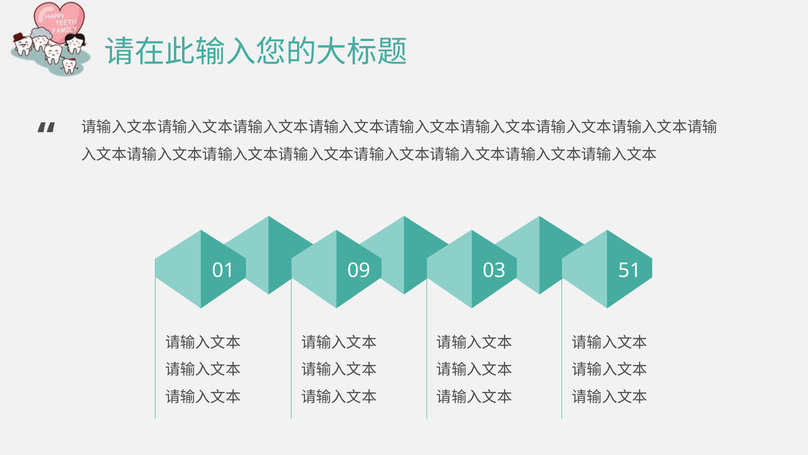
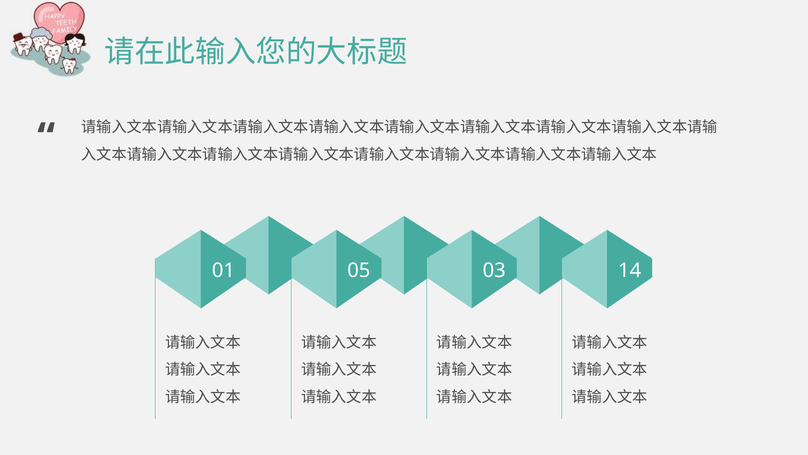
09: 09 -> 05
51: 51 -> 14
